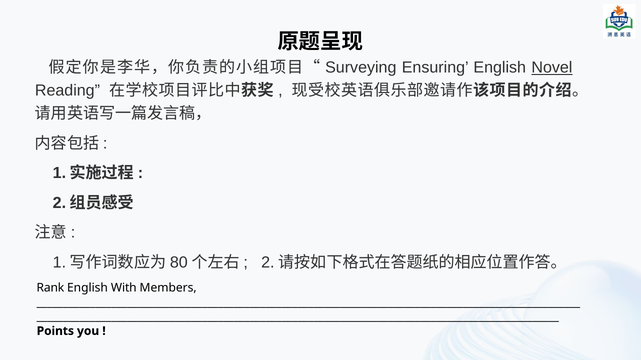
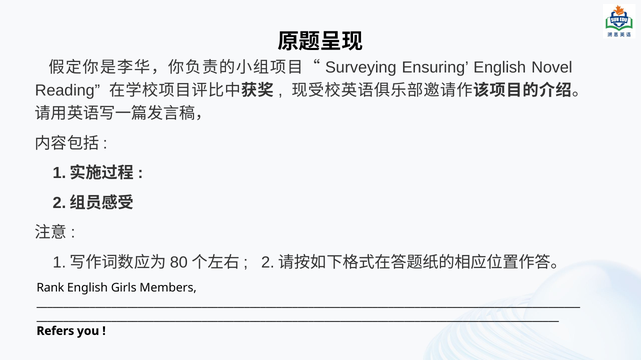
Novel underline: present -> none
With: With -> Girls
Points: Points -> Refers
